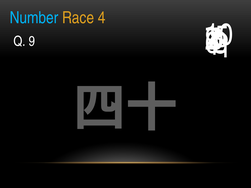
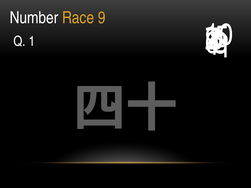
Number colour: light blue -> white
Race 4: 4 -> 9
Q 9: 9 -> 1
